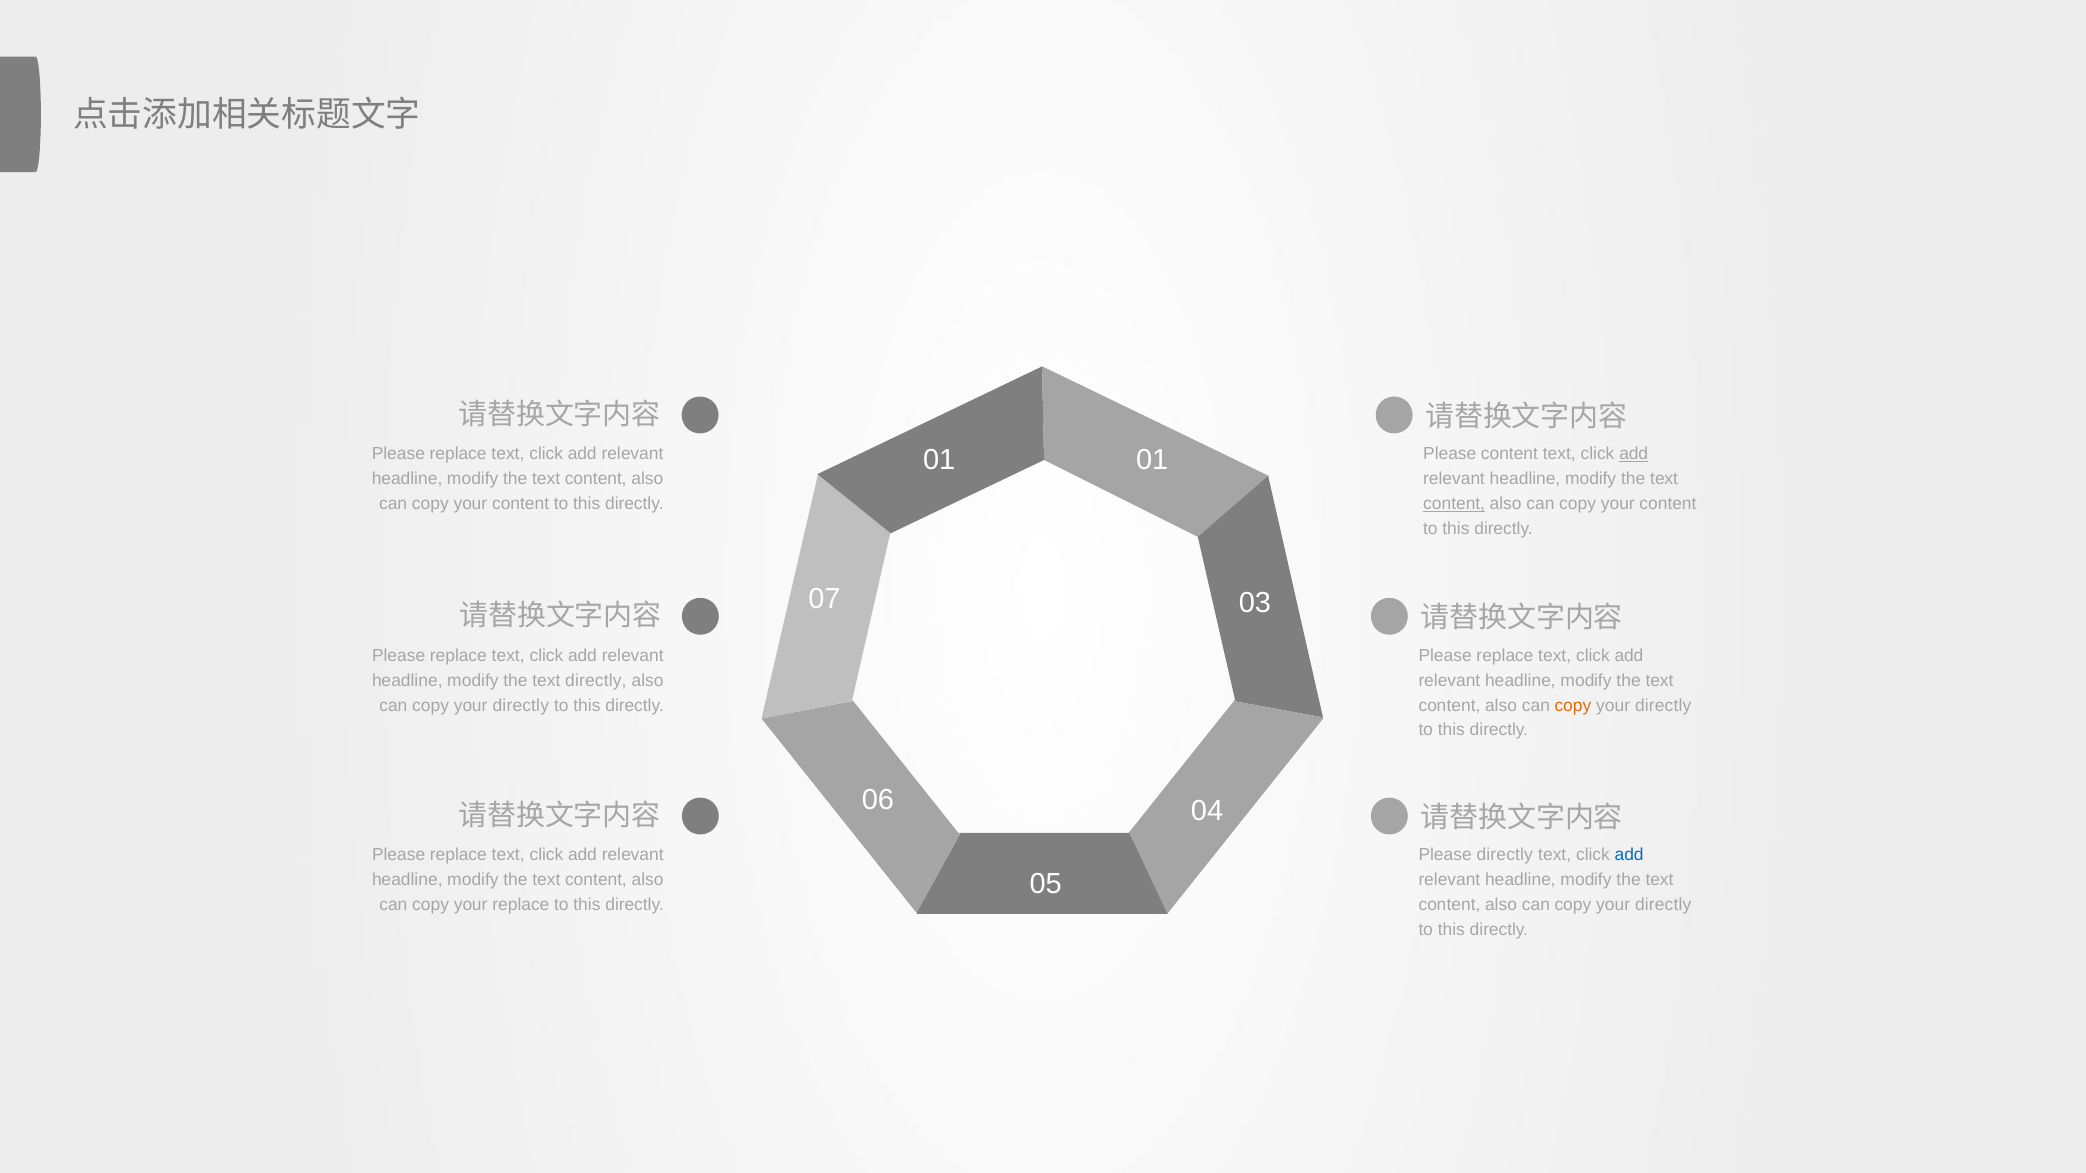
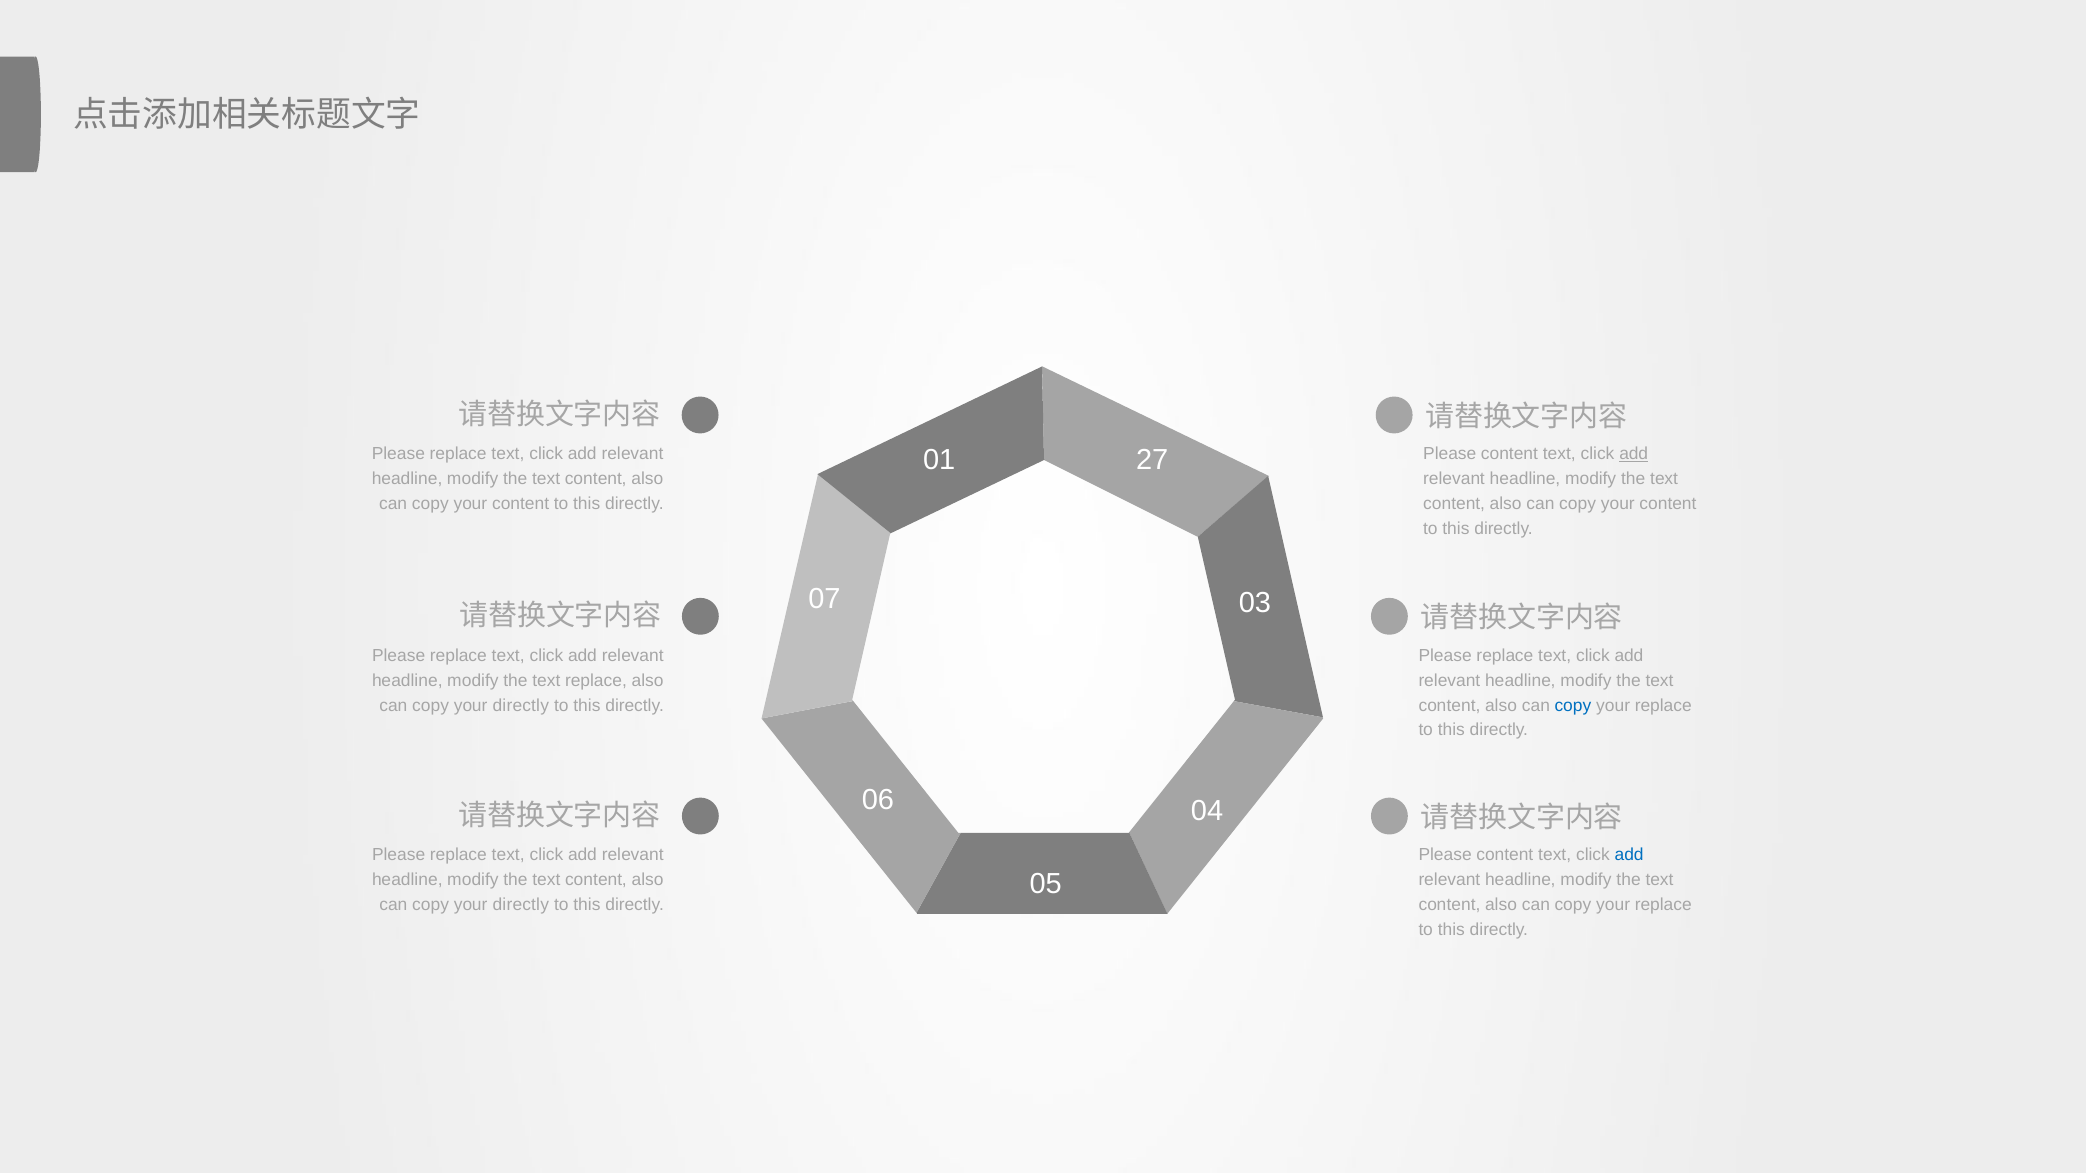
01 01: 01 -> 27
content at (1454, 504) underline: present -> none
text directly: directly -> replace
copy at (1573, 706) colour: orange -> blue
directly at (1663, 706): directly -> replace
directly at (1505, 855): directly -> content
replace at (521, 905): replace -> directly
directly at (1663, 905): directly -> replace
